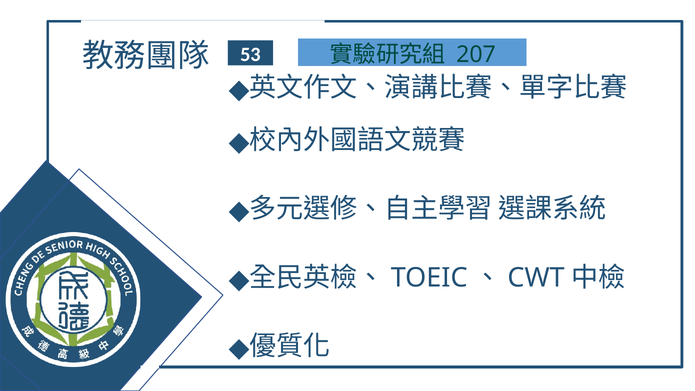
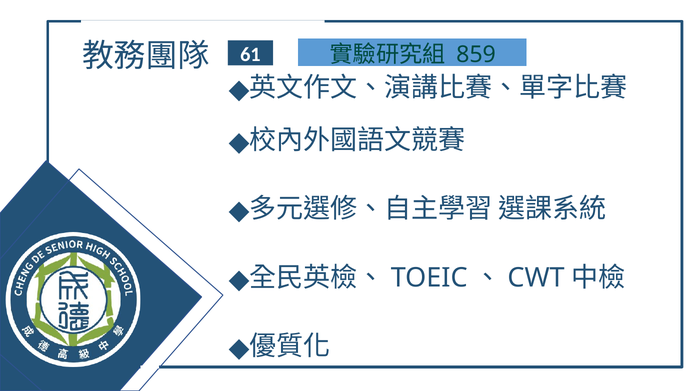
53: 53 -> 61
207: 207 -> 859
